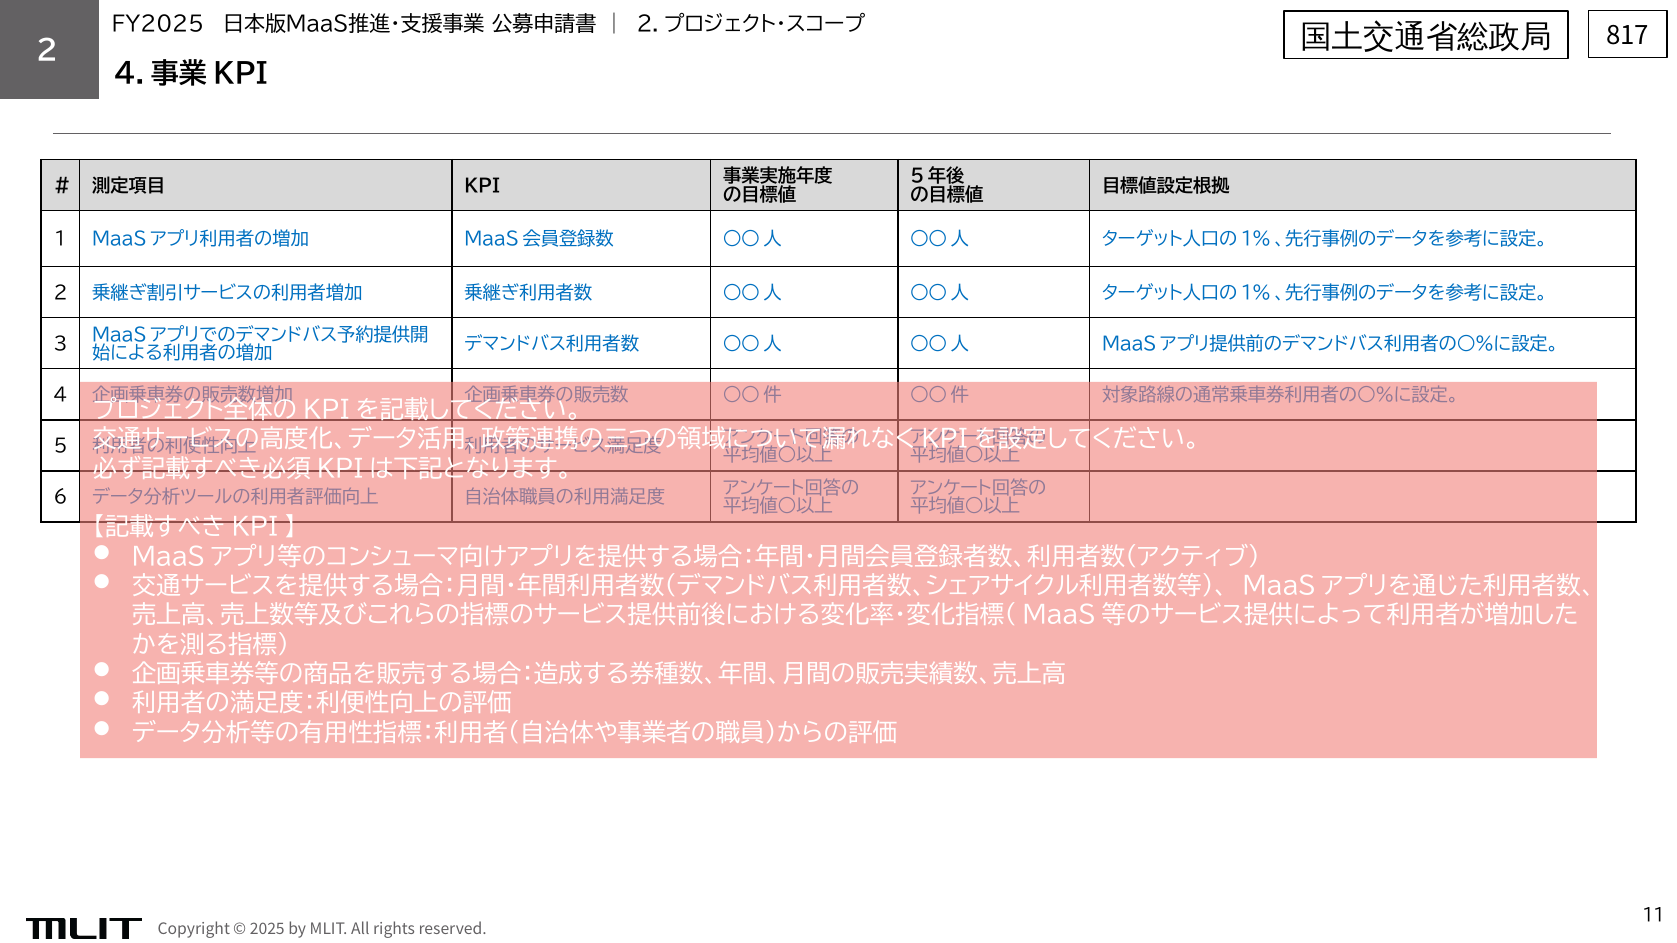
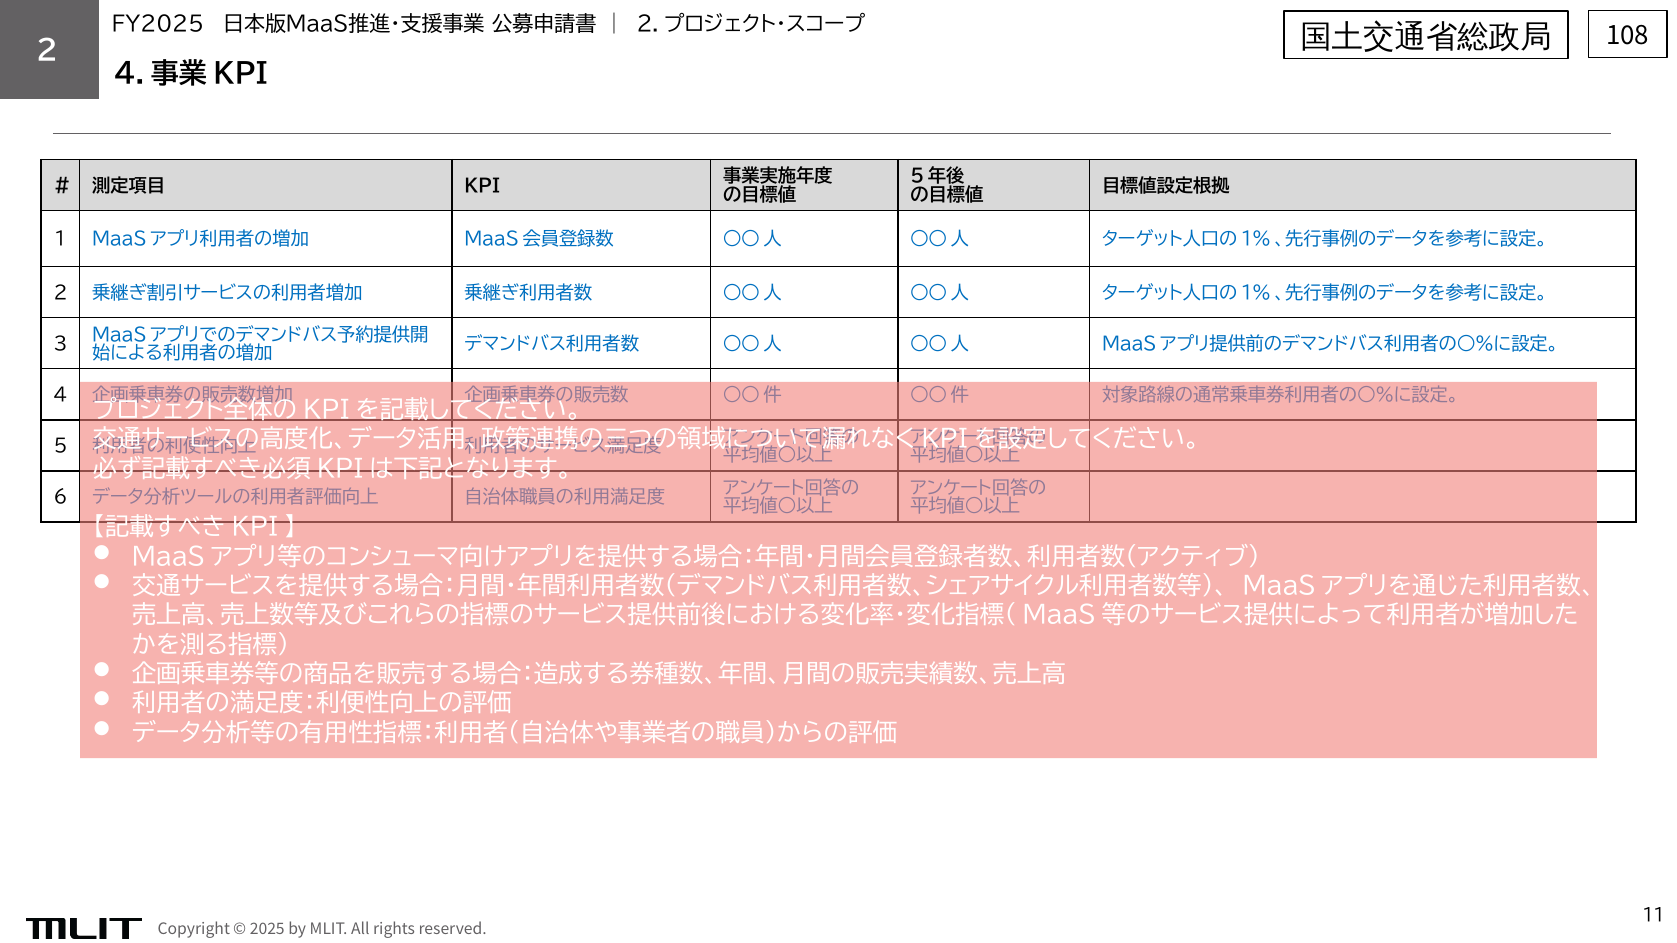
817: 817 -> 108
